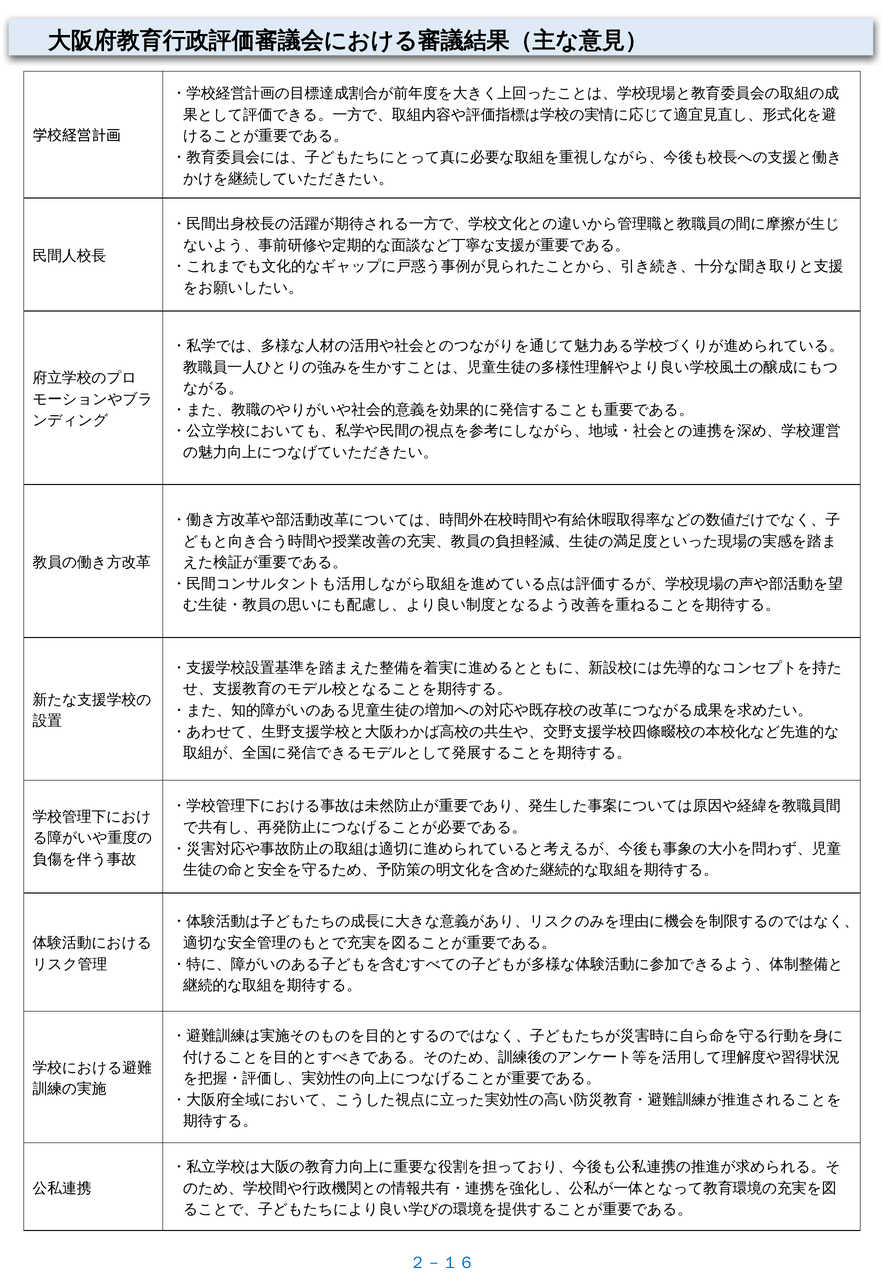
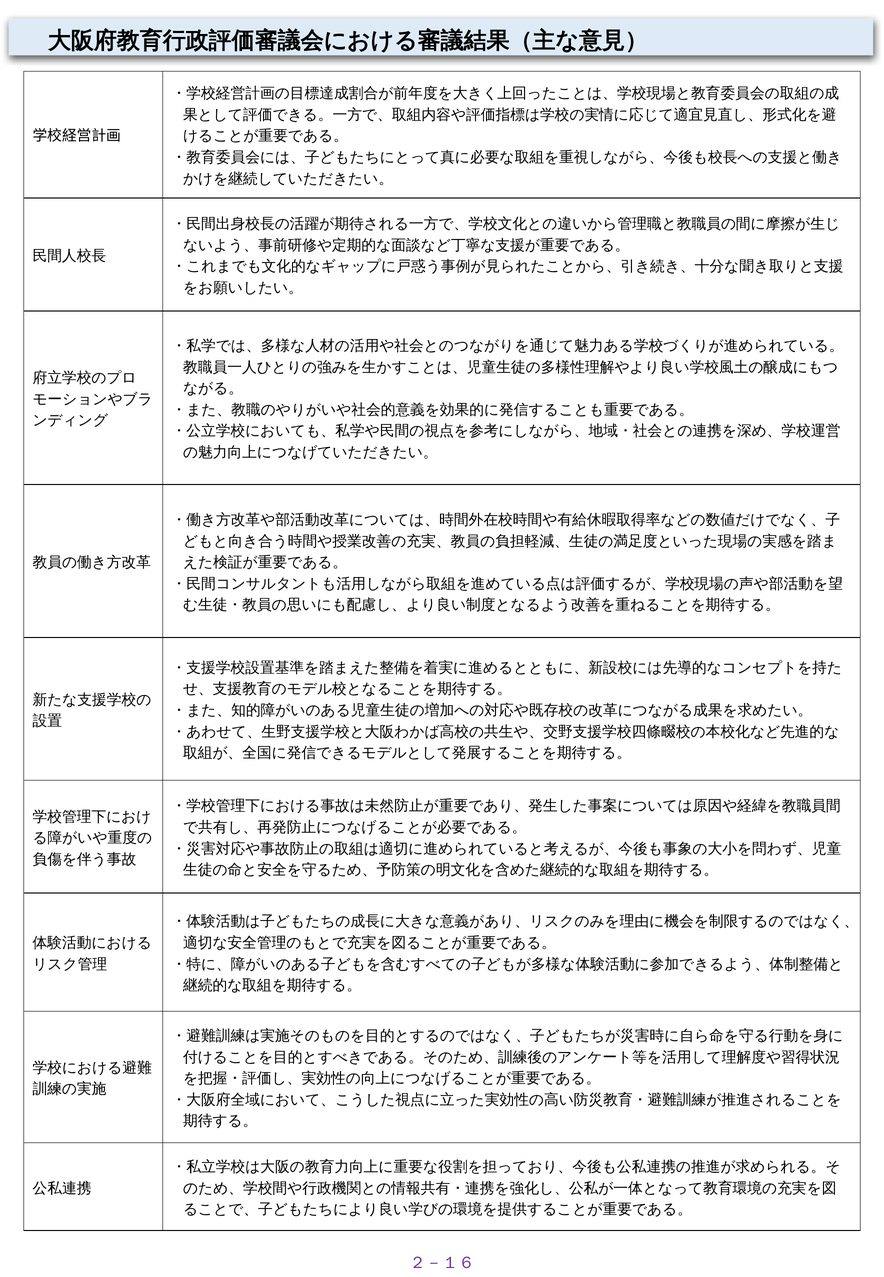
２－１６ colour: blue -> purple
